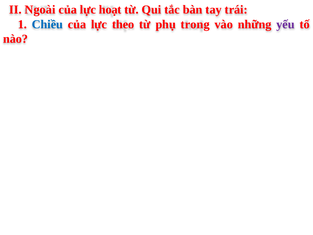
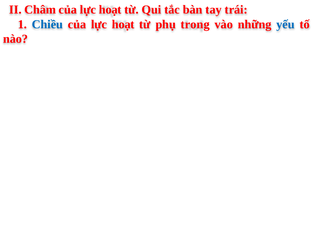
Ngoài: Ngoài -> Châm
theo at (123, 24): theo -> hoạt
yếu colour: purple -> blue
